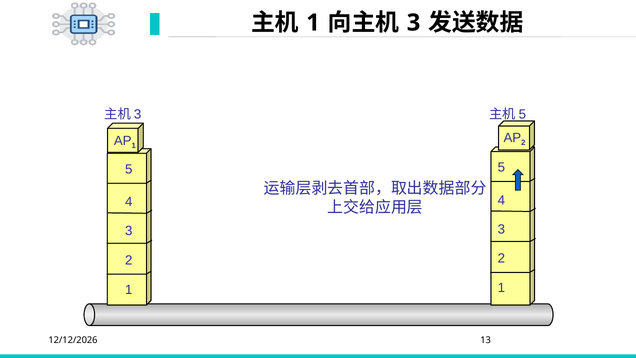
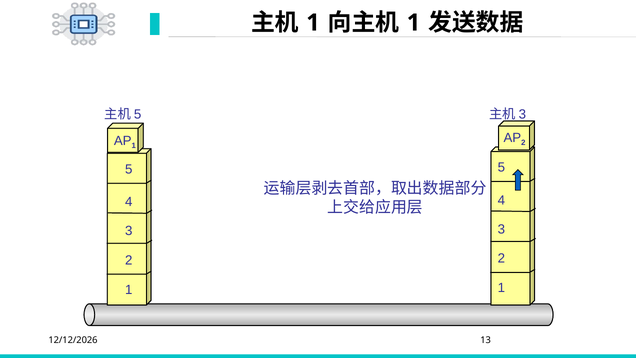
3 at (414, 23): 3 -> 1
3 at (138, 114): 3 -> 5
5 at (522, 114): 5 -> 3
